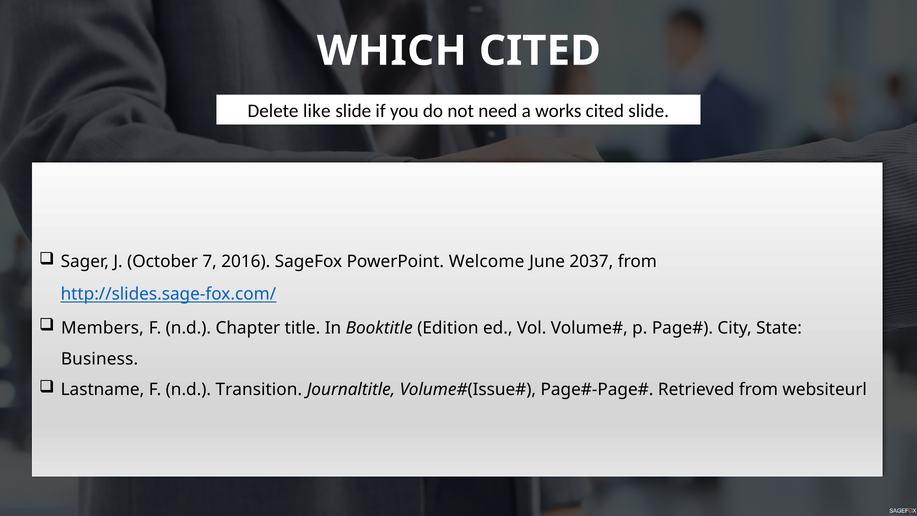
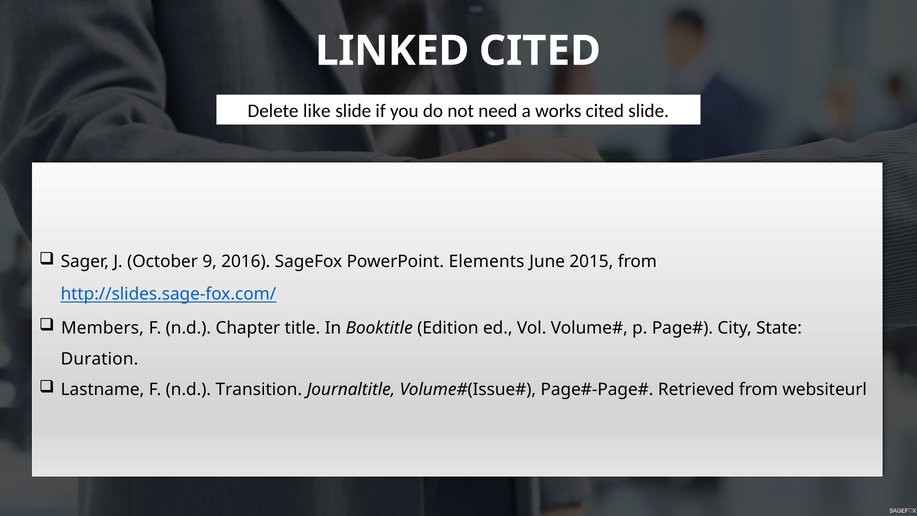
WHICH: WHICH -> LINKED
7: 7 -> 9
Welcome: Welcome -> Elements
2037: 2037 -> 2015
Business: Business -> Duration
